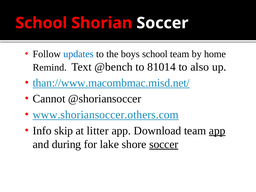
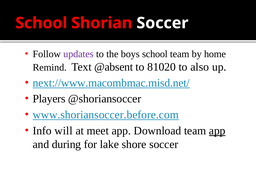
updates colour: blue -> purple
@bench: @bench -> @absent
81014: 81014 -> 81020
than://www.macombmac.misd.net/: than://www.macombmac.misd.net/ -> next://www.macombmac.misd.net/
Cannot: Cannot -> Players
www.shoriansoccer.others.com: www.shoriansoccer.others.com -> www.shoriansoccer.before.com
skip: skip -> will
litter: litter -> meet
soccer at (164, 144) underline: present -> none
